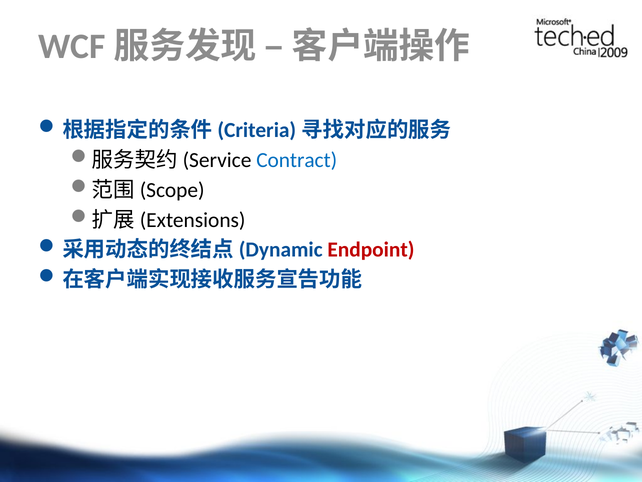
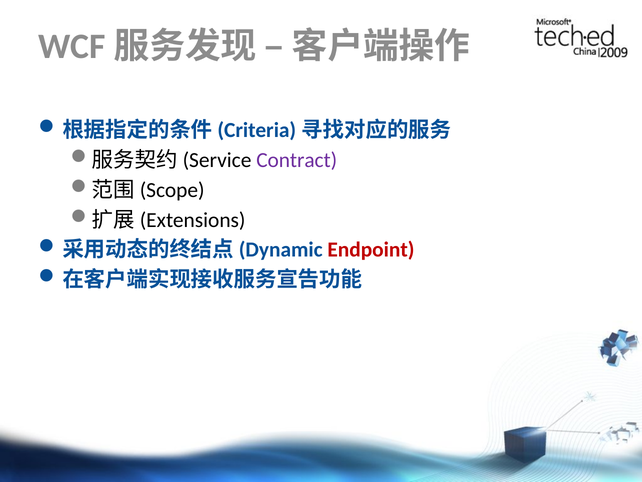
Contract colour: blue -> purple
